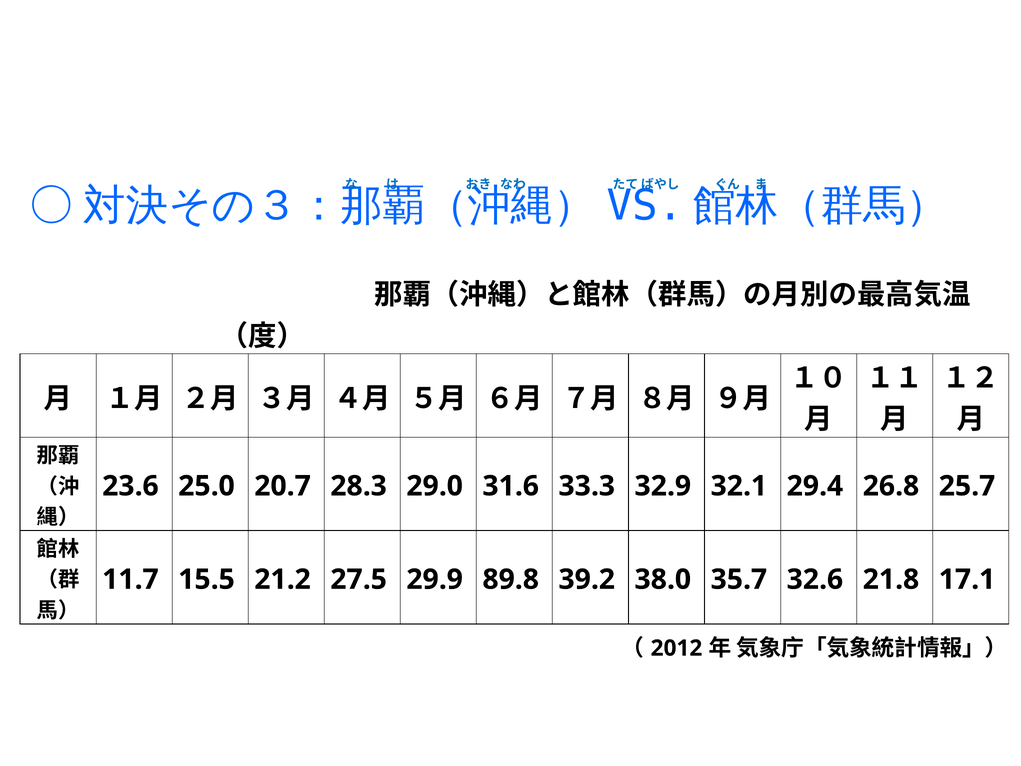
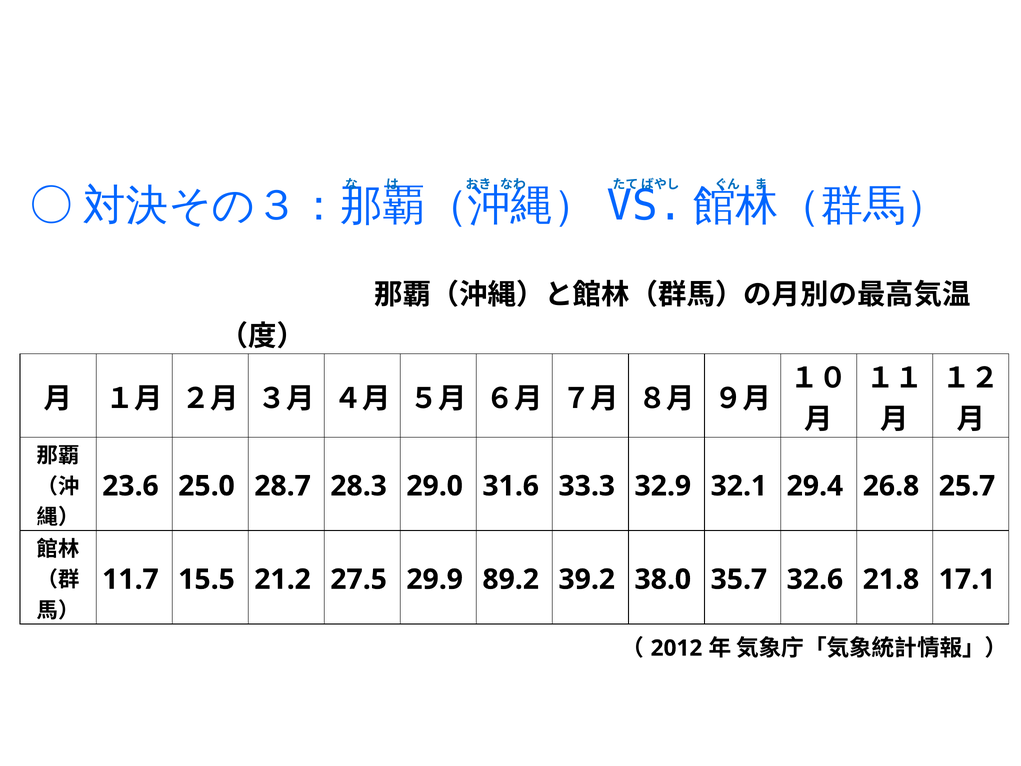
20.7: 20.7 -> 28.7
89.8: 89.8 -> 89.2
